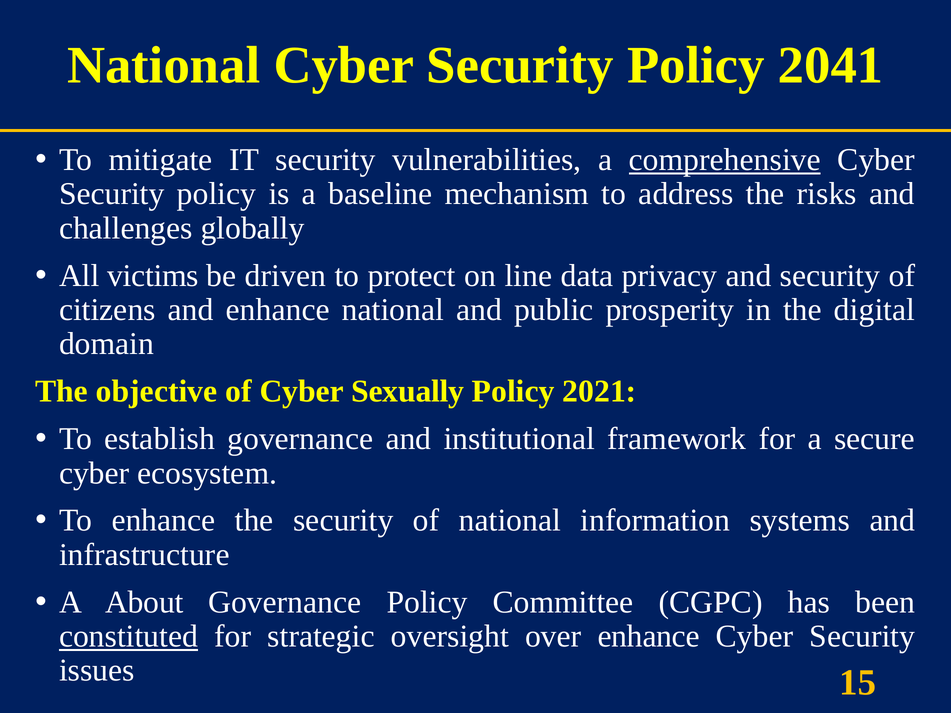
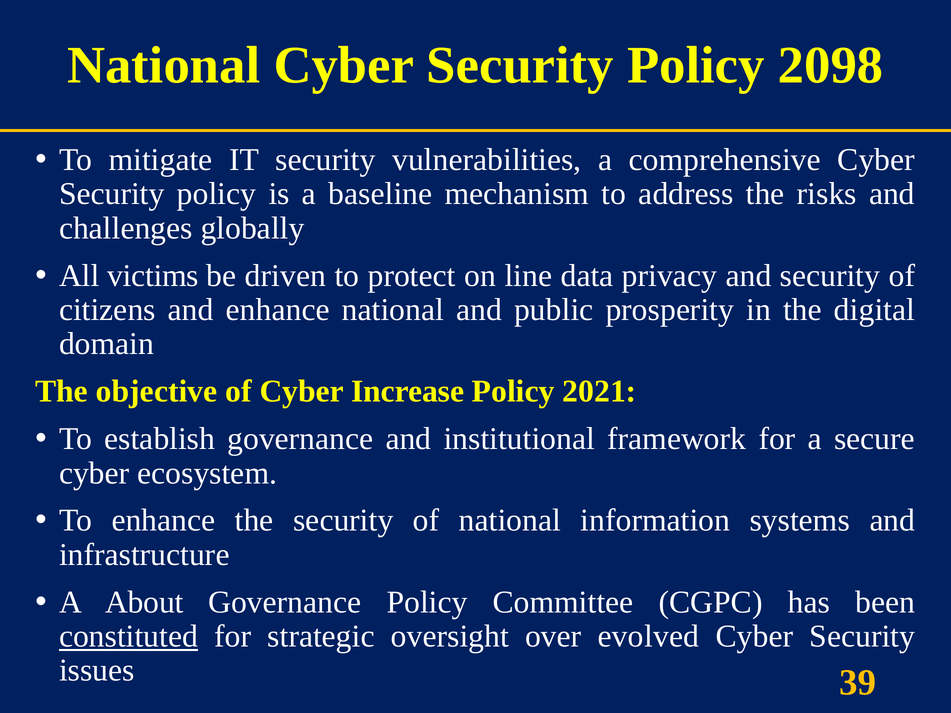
2041: 2041 -> 2098
comprehensive underline: present -> none
Sexually: Sexually -> Increase
over enhance: enhance -> evolved
15: 15 -> 39
